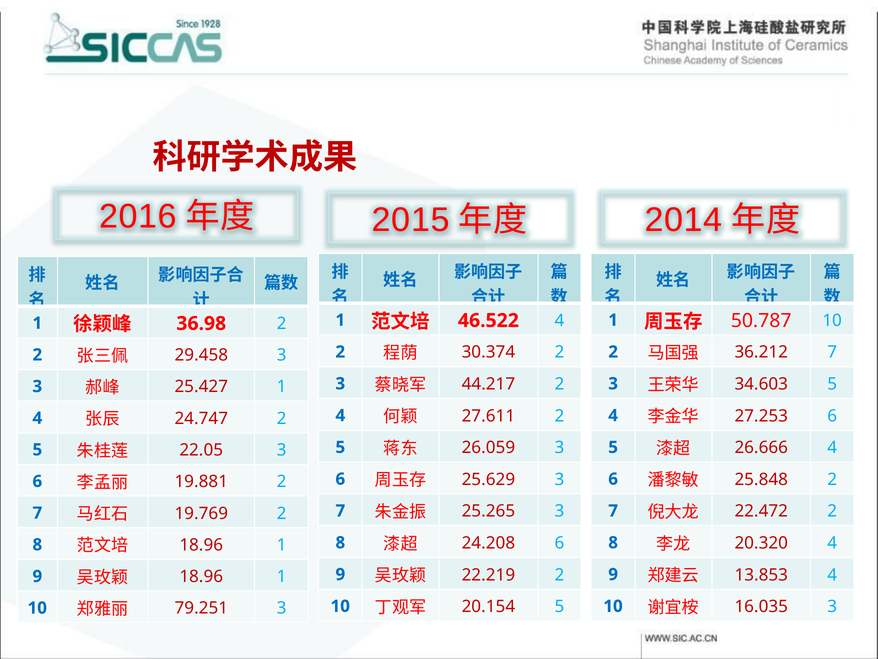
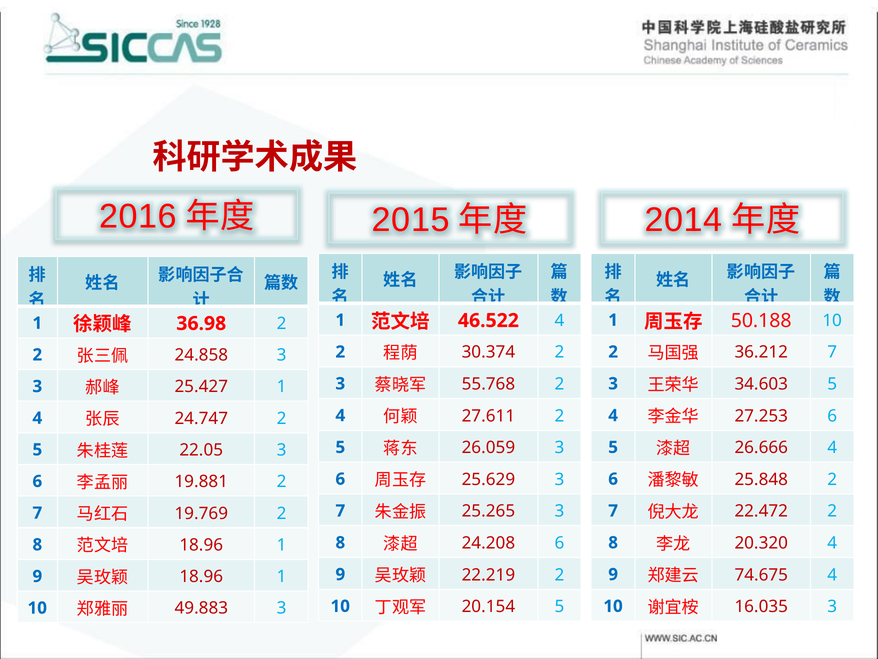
50.787: 50.787 -> 50.188
29.458: 29.458 -> 24.858
44.217: 44.217 -> 55.768
13.853: 13.853 -> 74.675
79.251: 79.251 -> 49.883
